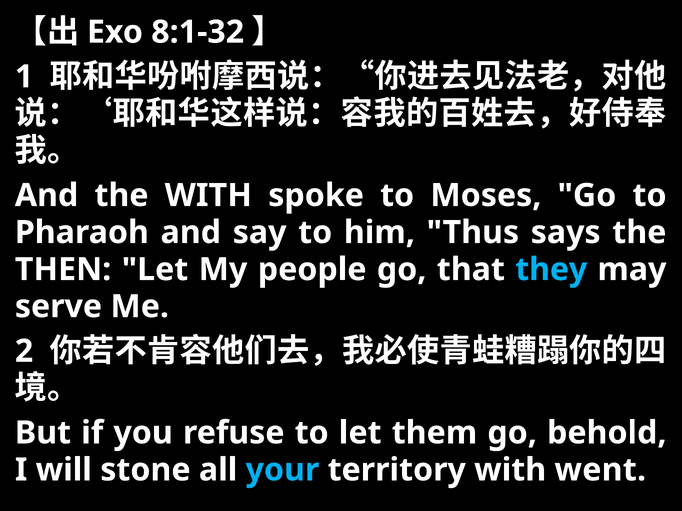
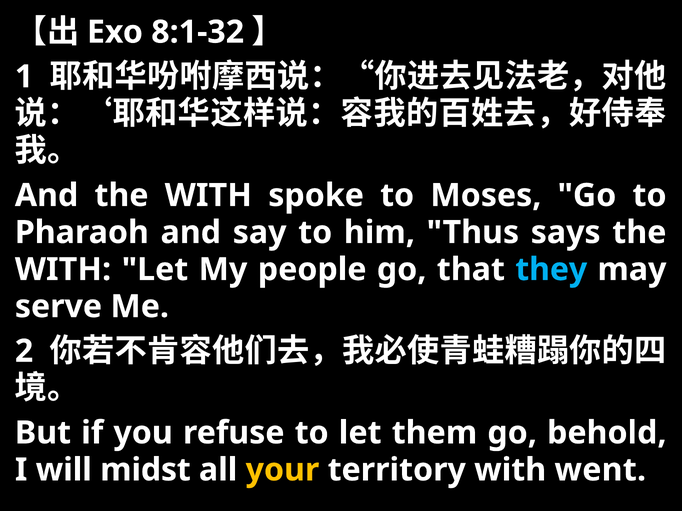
THEN at (63, 270): THEN -> WITH
stone: stone -> midst
your colour: light blue -> yellow
